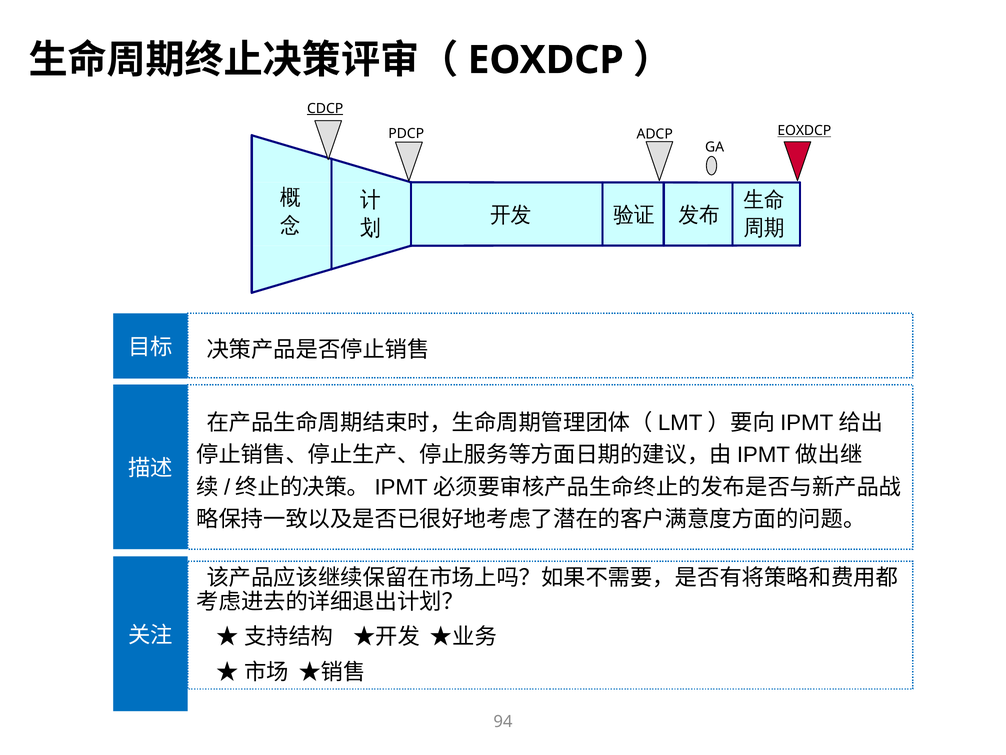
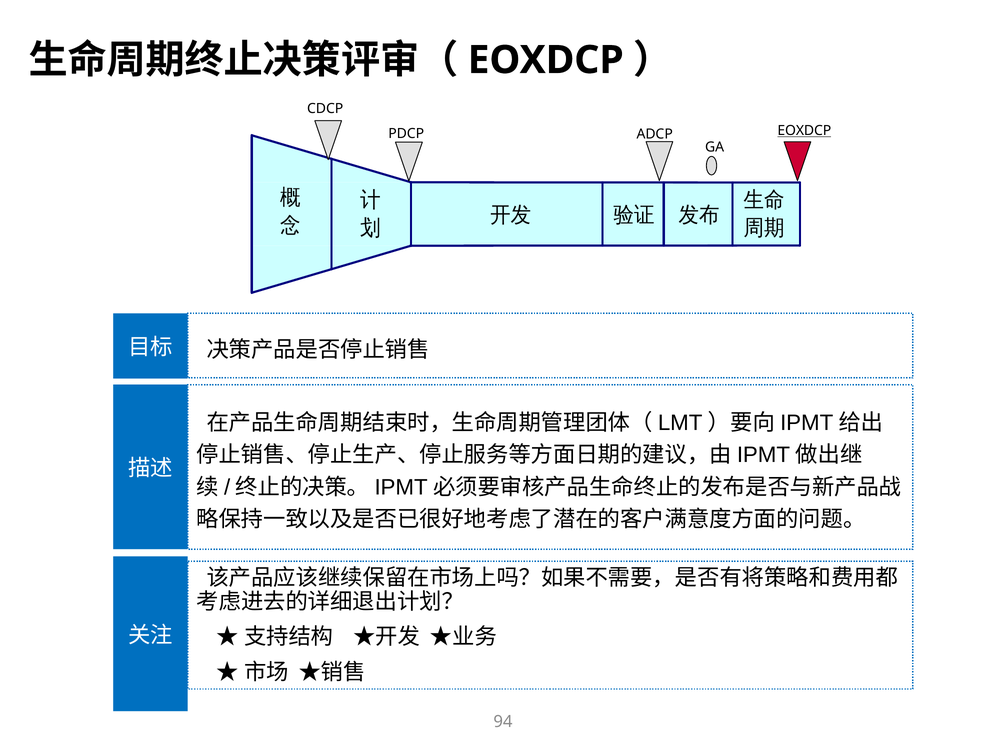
CDCP underline: present -> none
